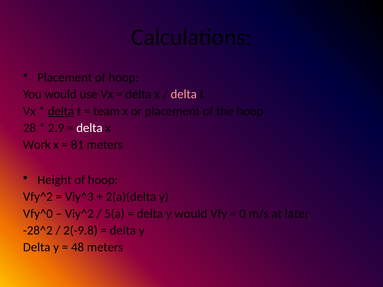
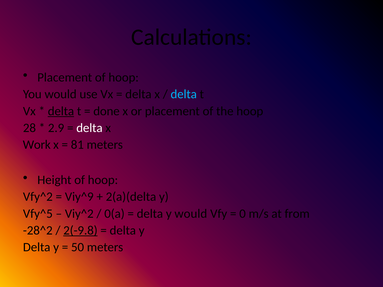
delta at (184, 94) colour: pink -> light blue
team: team -> done
Viy^3: Viy^3 -> Viy^9
Vfy^0: Vfy^0 -> Vfy^5
5(a: 5(a -> 0(a
later: later -> from
2(-9.8 underline: none -> present
48: 48 -> 50
